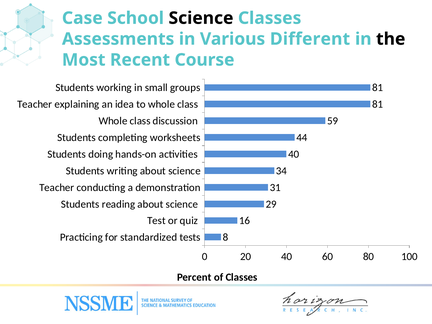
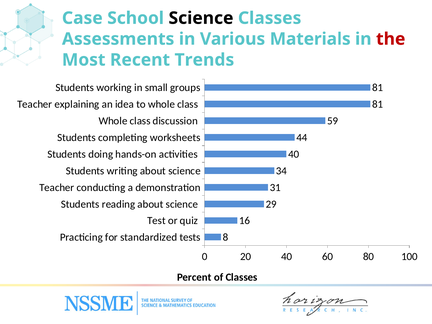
Different: Different -> Materials
the colour: black -> red
Course: Course -> Trends
